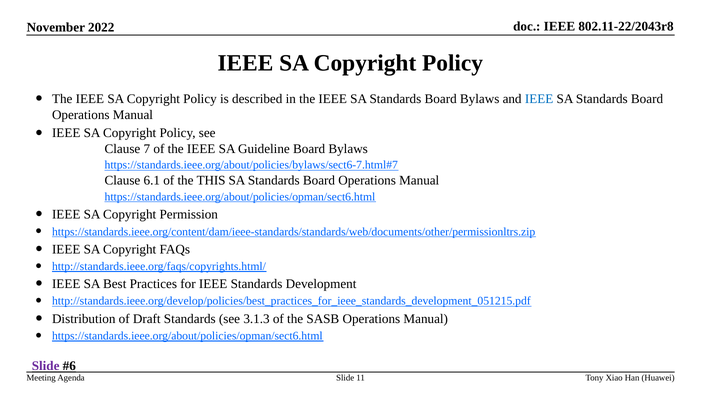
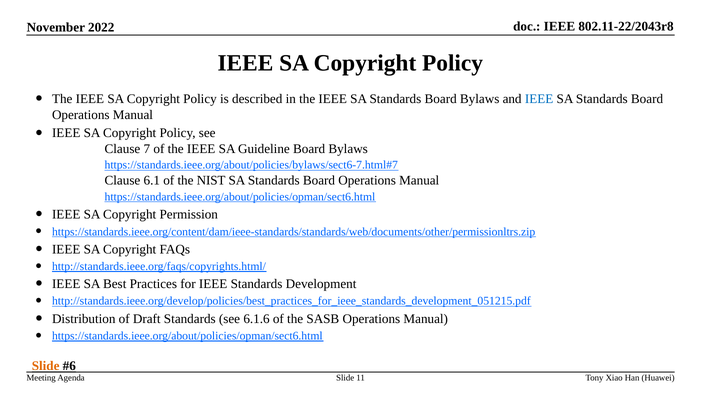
THIS: THIS -> NIST
3.1.3: 3.1.3 -> 6.1.6
Slide at (46, 366) colour: purple -> orange
